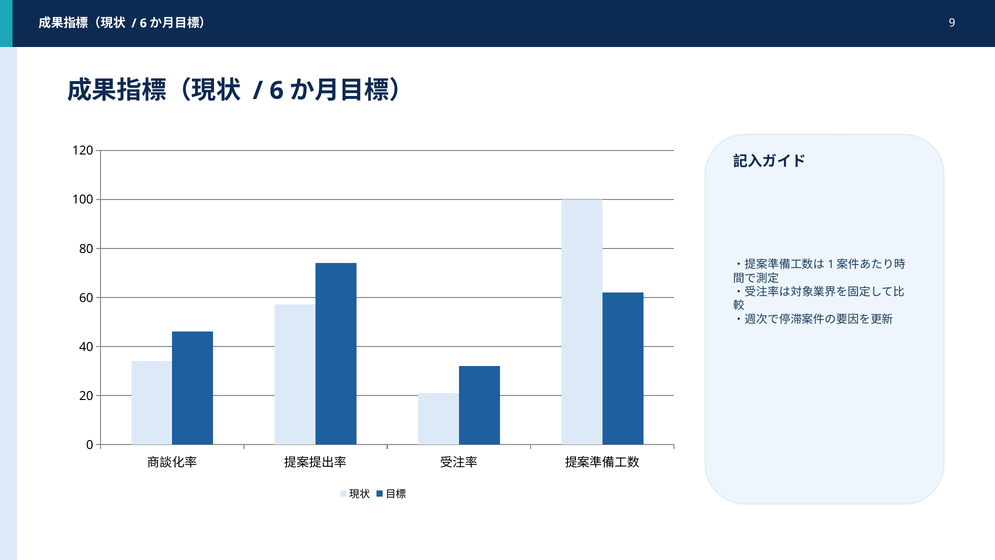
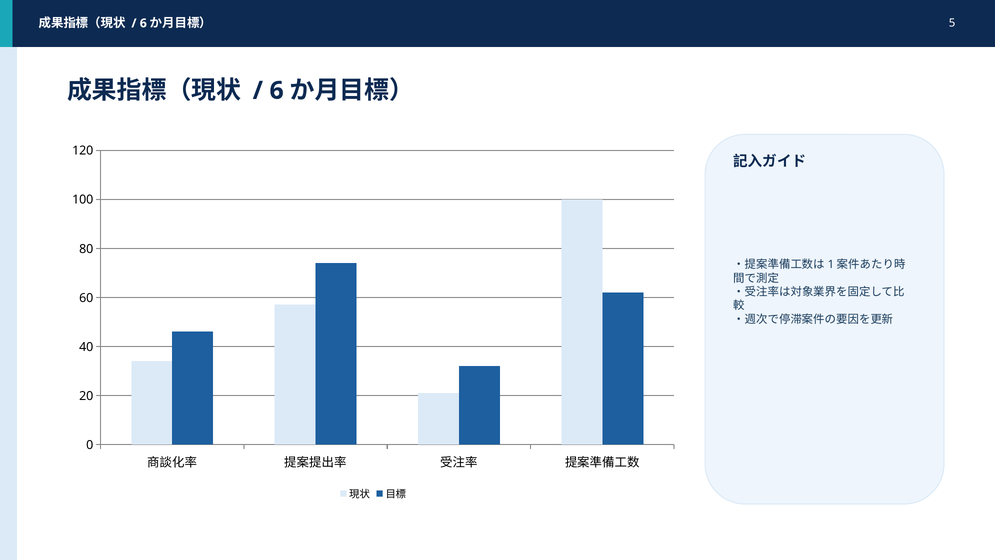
9: 9 -> 5
